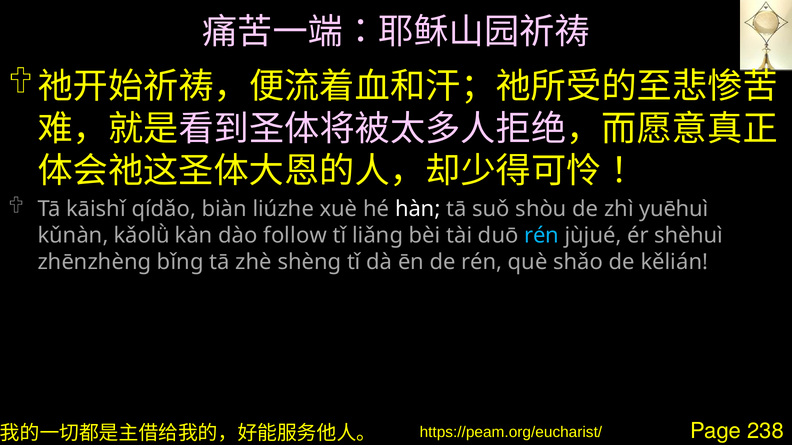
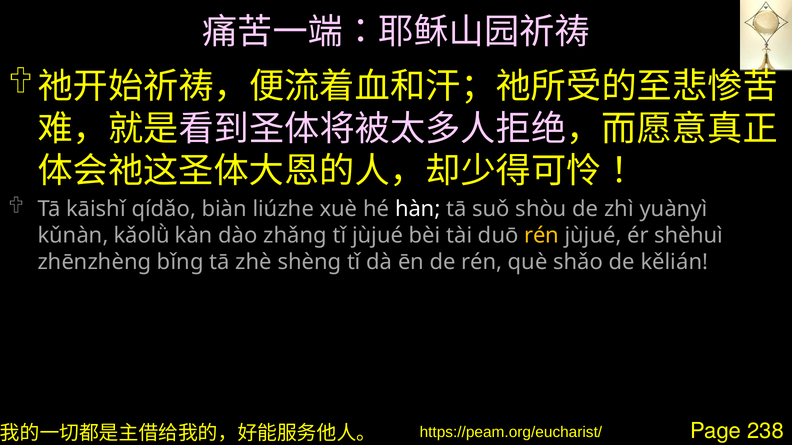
yuēhuì: yuēhuì -> yuànyì
follow: follow -> zhǎng
tǐ liǎng: liǎng -> jùjué
rén at (542, 236) colour: light blue -> yellow
